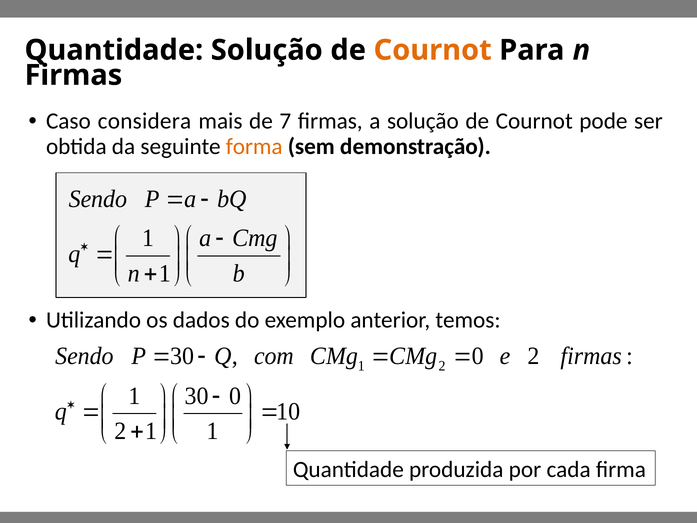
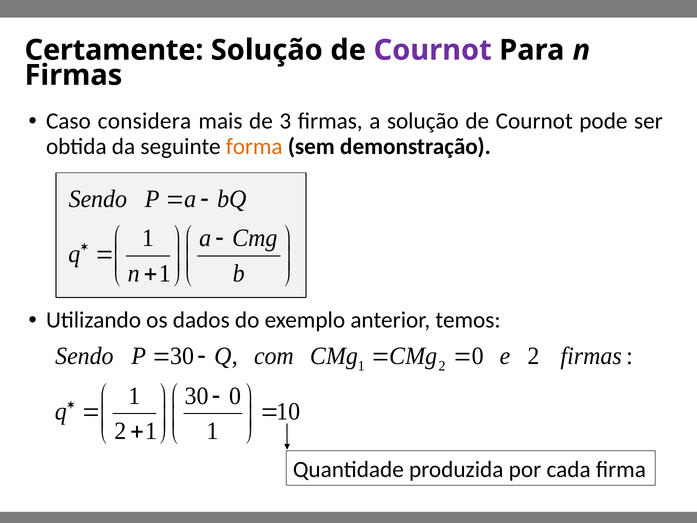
Quantidade at (114, 50): Quantidade -> Certamente
Cournot at (433, 50) colour: orange -> purple
7: 7 -> 3
